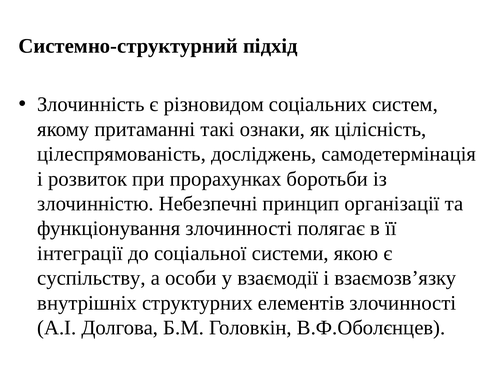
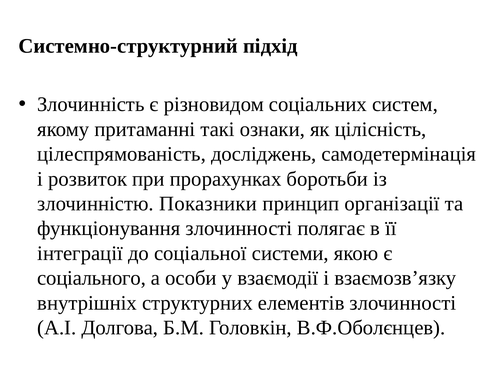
Небезпечні: Небезпечні -> Показники
суспільству: суспільству -> соціального
